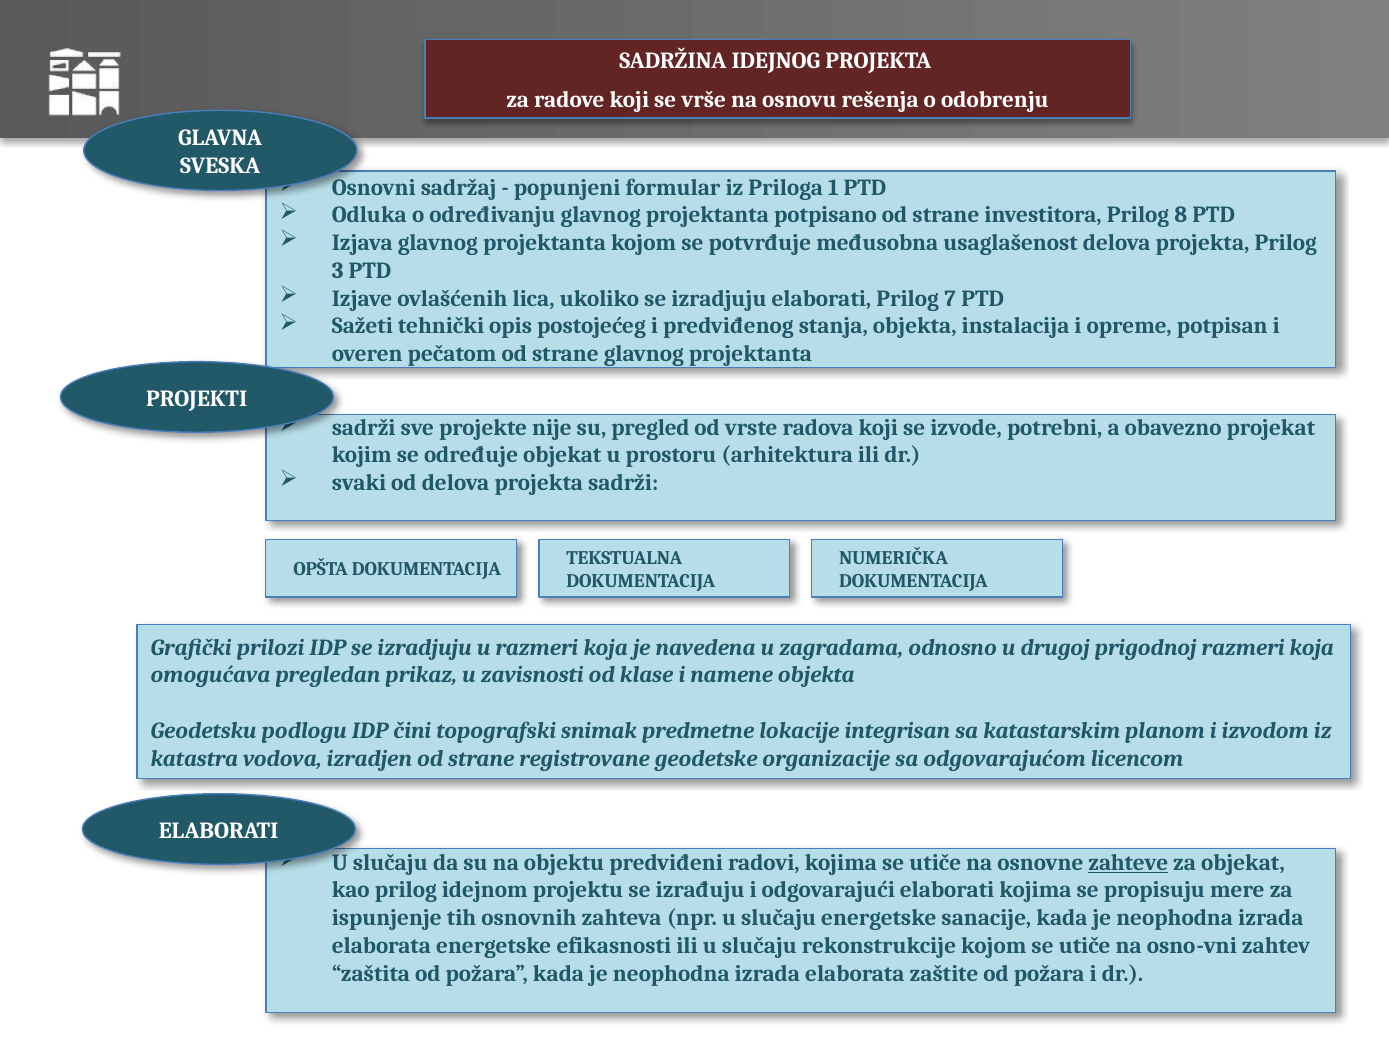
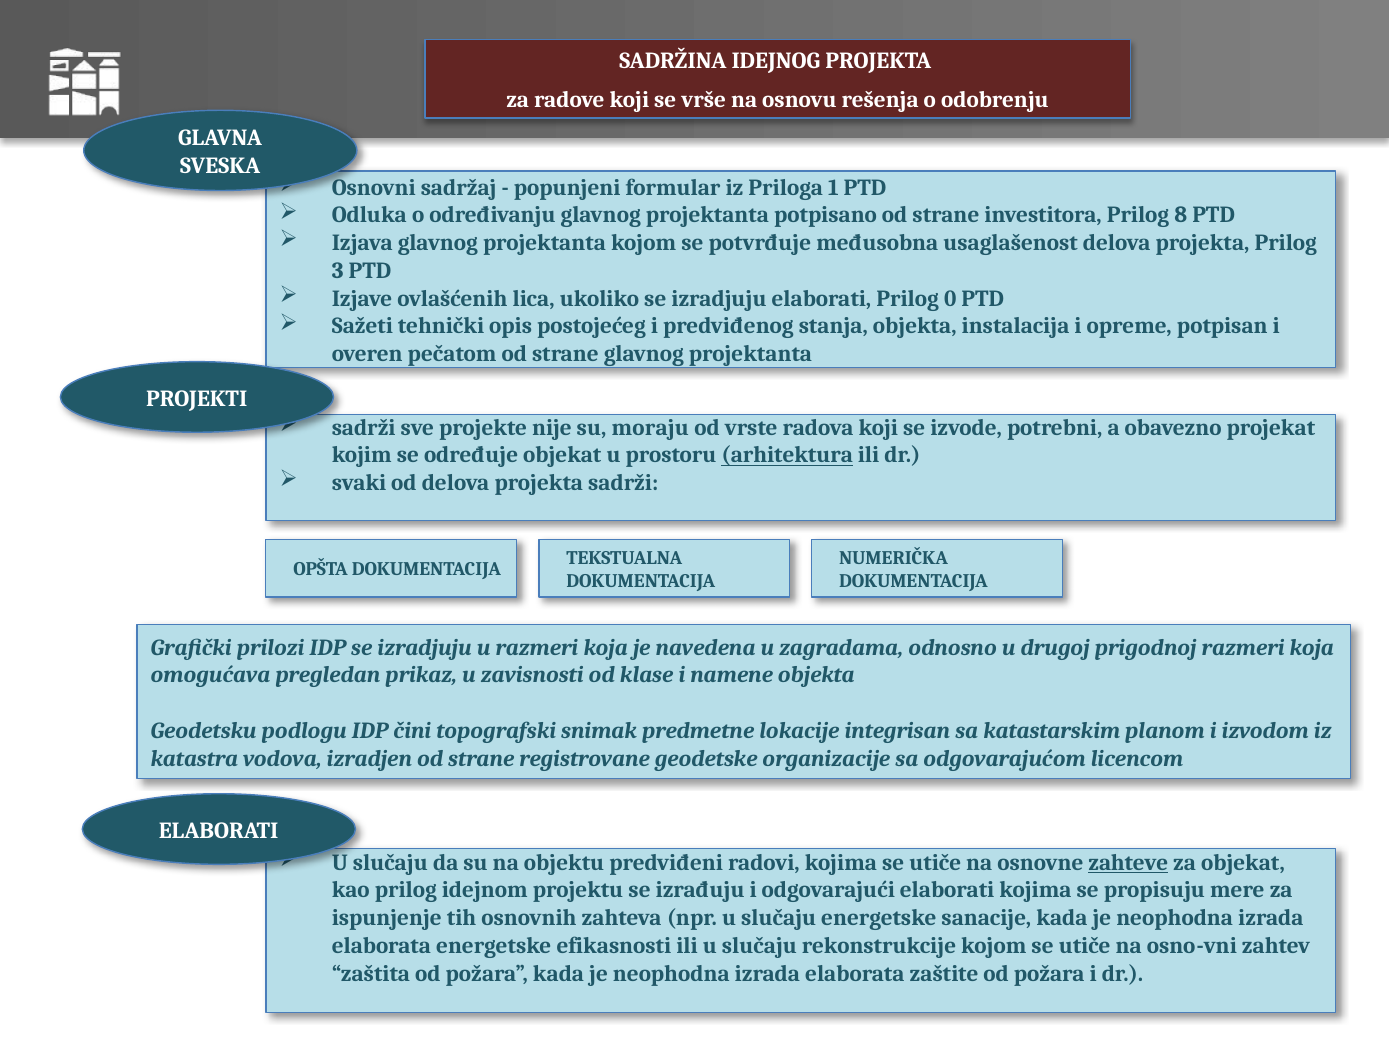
7: 7 -> 0
pregled: pregled -> moraju
arhitektura underline: none -> present
